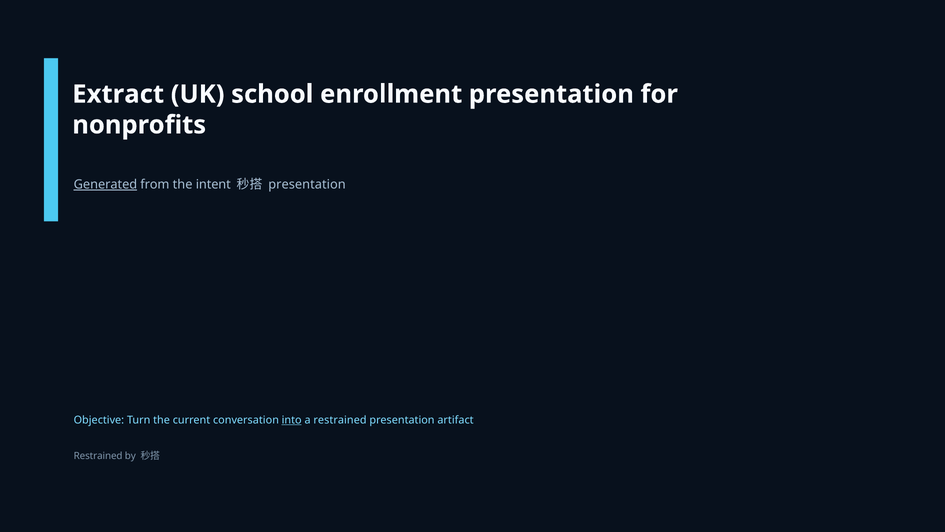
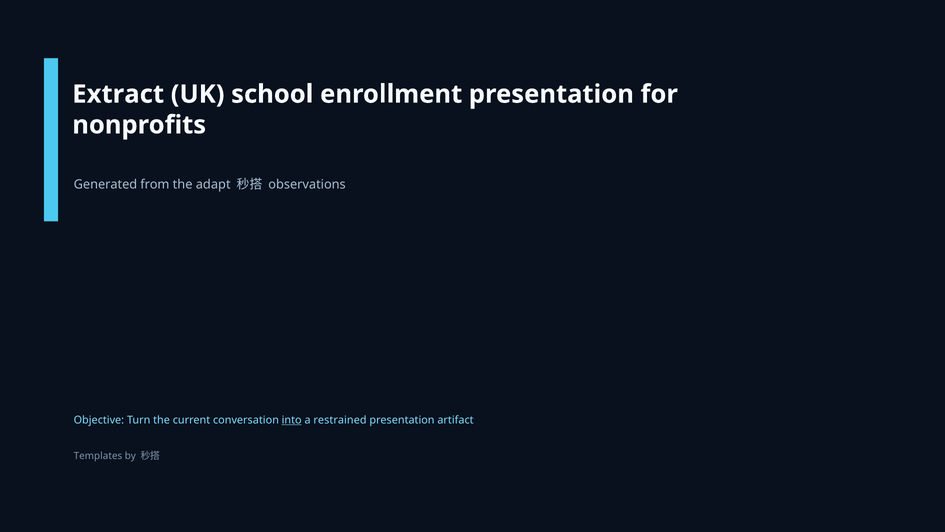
Generated underline: present -> none
intent: intent -> adapt
presentation at (307, 184): presentation -> observations
Restrained at (98, 456): Restrained -> Templates
